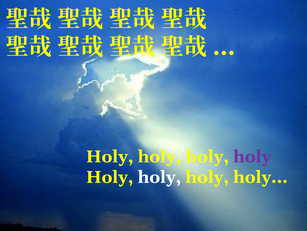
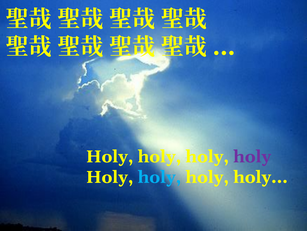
holy at (159, 177) colour: white -> light blue
